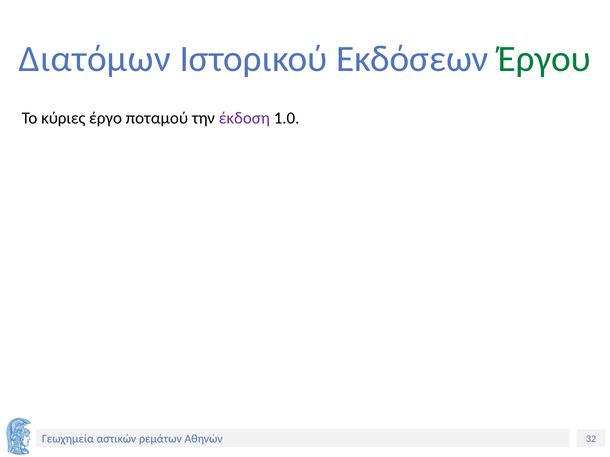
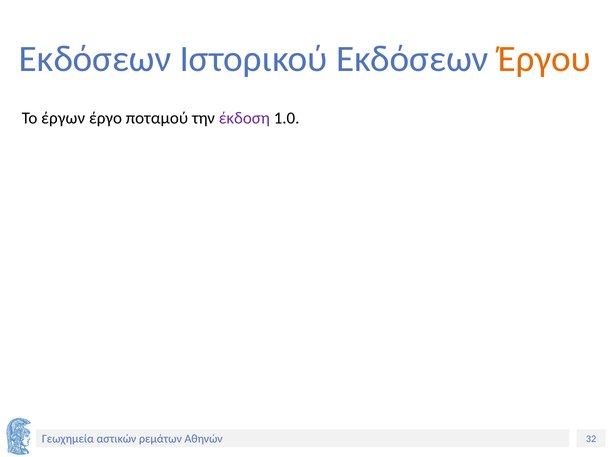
Διατόμων at (95, 59): Διατόμων -> Εκδόσεων
Έργου colour: green -> orange
κύριες: κύριες -> έργων
